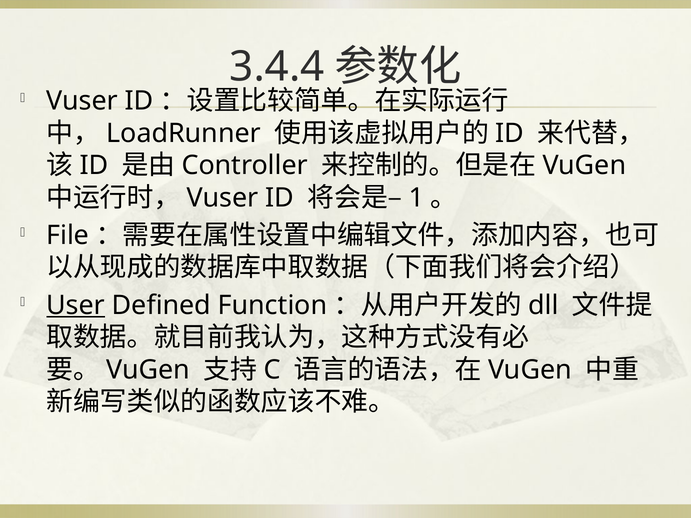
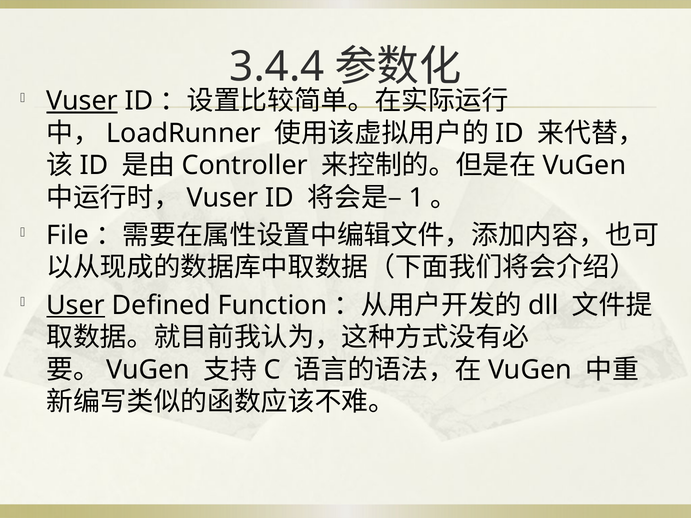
Vuser at (82, 101) underline: none -> present
